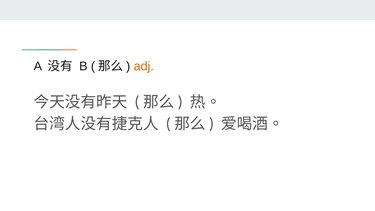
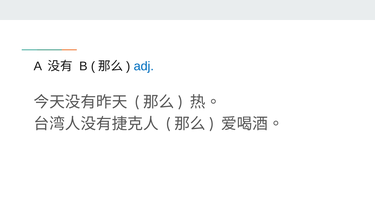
adj colour: orange -> blue
